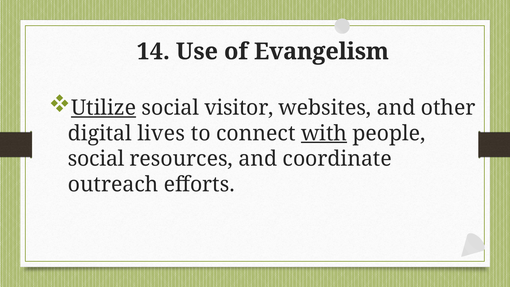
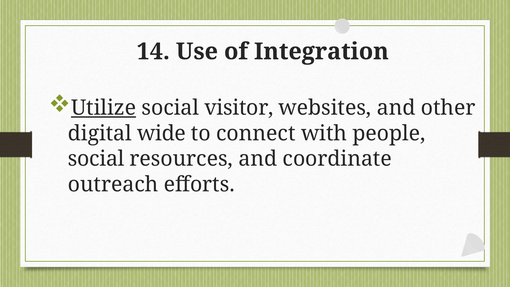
Evangelism: Evangelism -> Integration
lives: lives -> wide
with underline: present -> none
